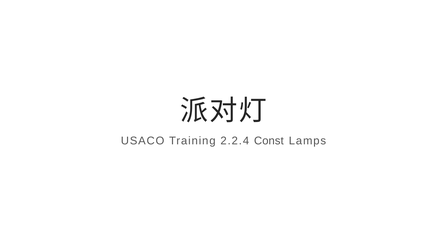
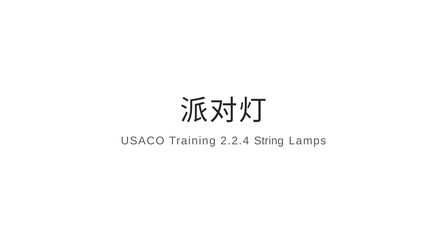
Const: Const -> String
